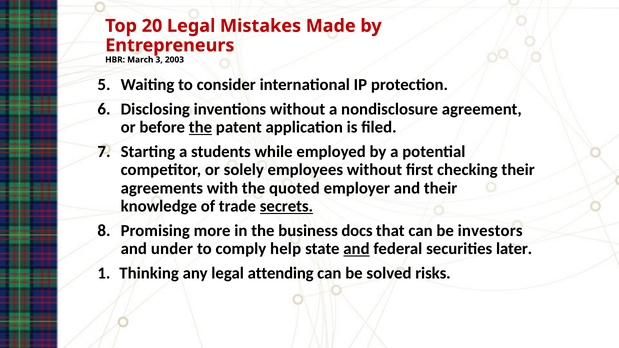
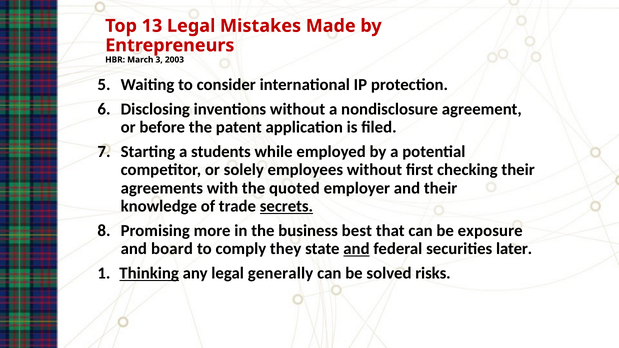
20: 20 -> 13
the at (200, 127) underline: present -> none
docs: docs -> best
investors: investors -> exposure
under: under -> board
help: help -> they
Thinking underline: none -> present
attending: attending -> generally
